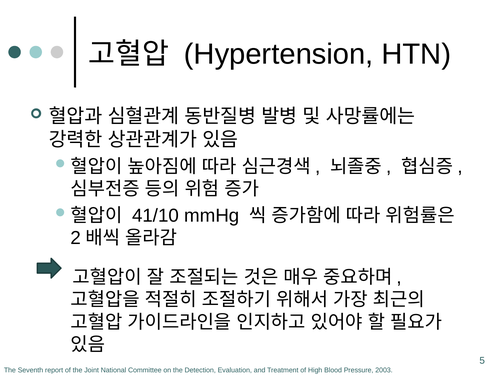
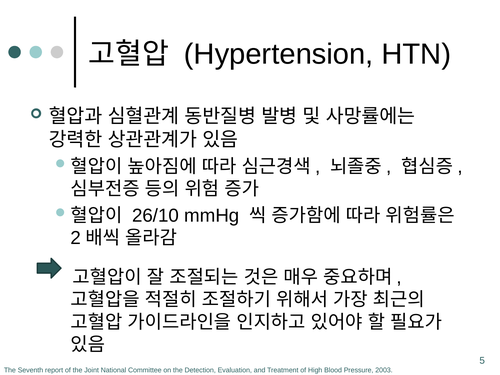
41/10: 41/10 -> 26/10
